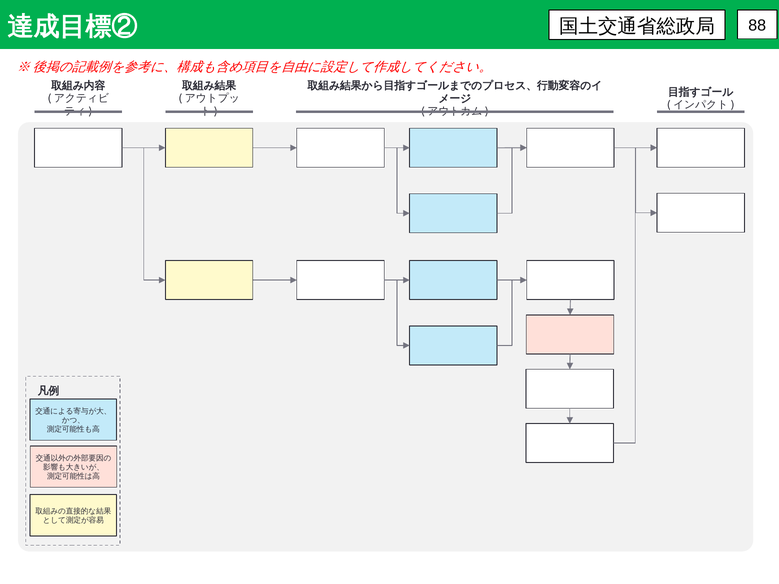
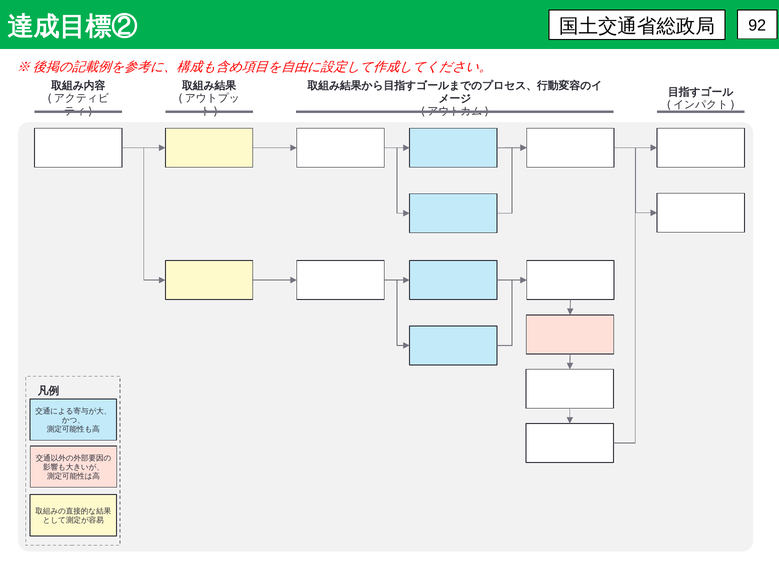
88: 88 -> 92
